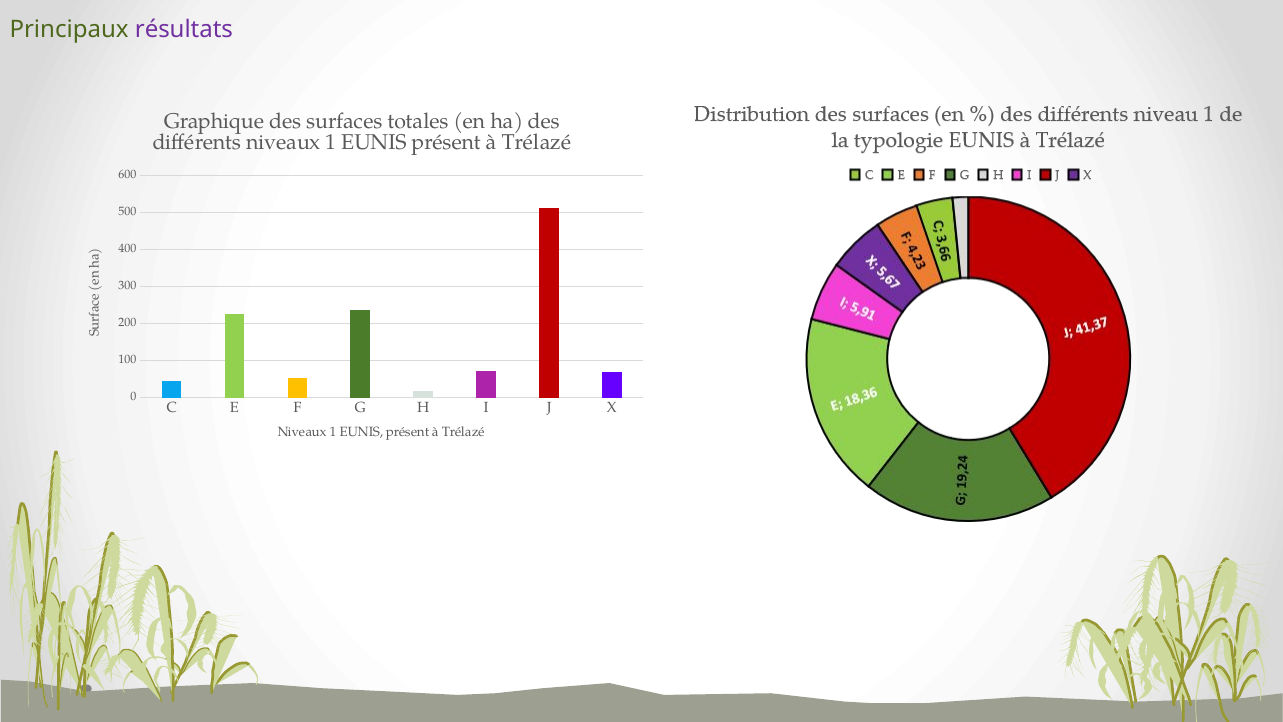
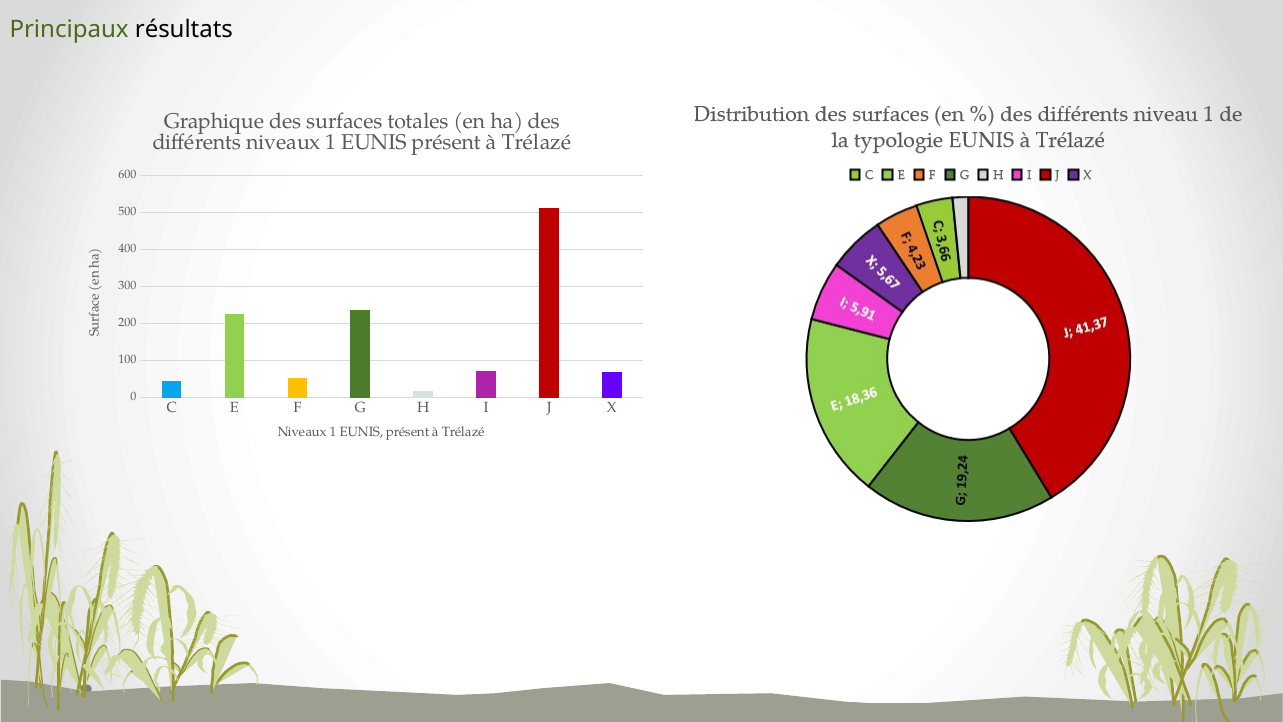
résultats colour: purple -> black
